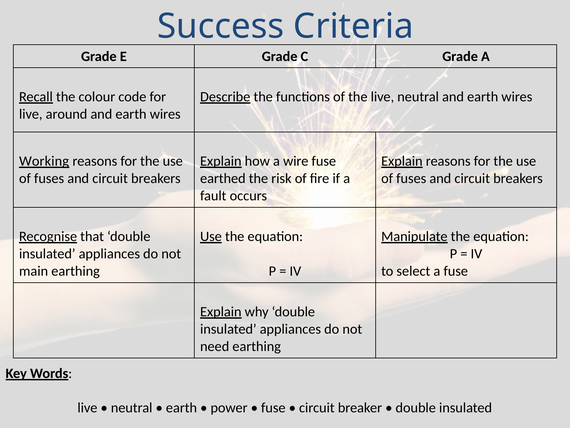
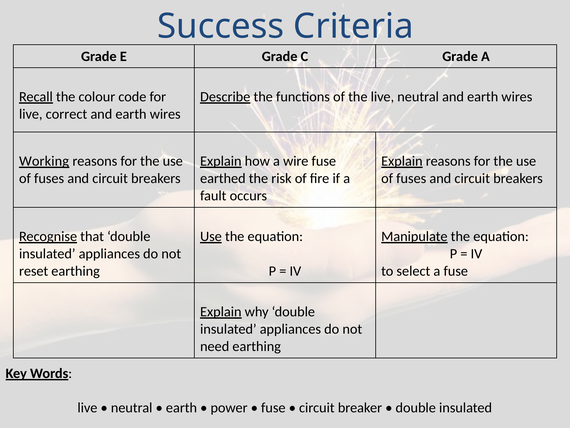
around: around -> correct
main: main -> reset
